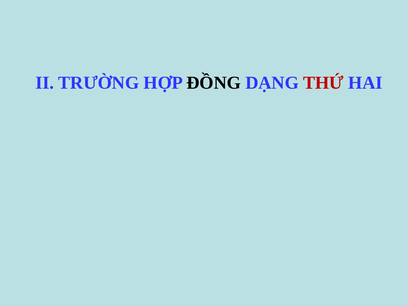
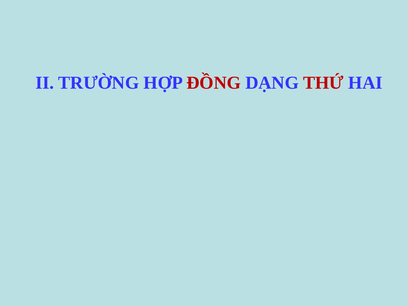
ĐỒNG colour: black -> red
